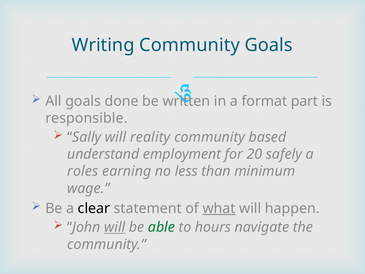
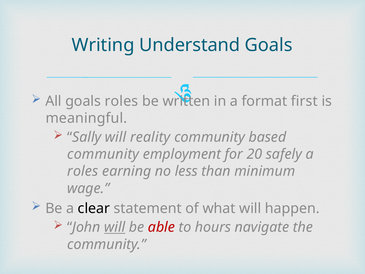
Writing Community: Community -> Understand
goals done: done -> roles
part: part -> first
responsible: responsible -> meaningful
understand at (103, 154): understand -> community
what underline: present -> none
able colour: green -> red
